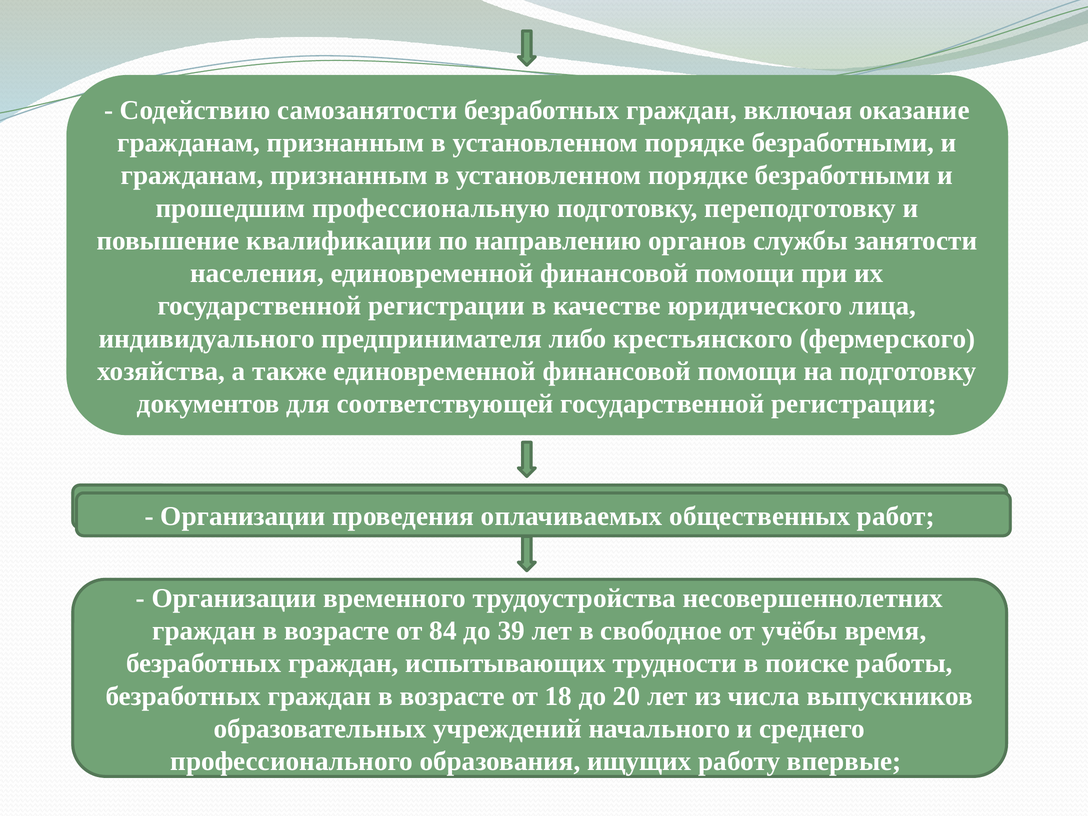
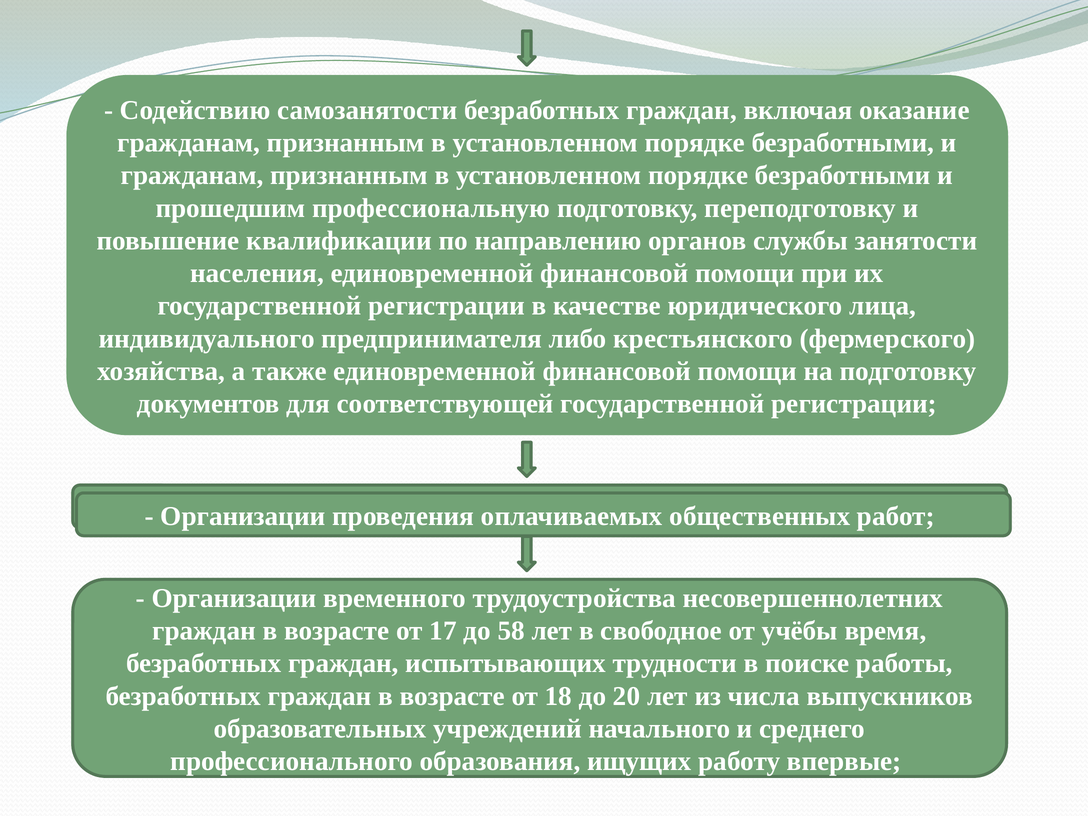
84: 84 -> 17
39: 39 -> 58
